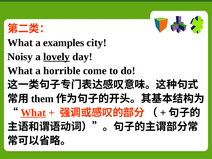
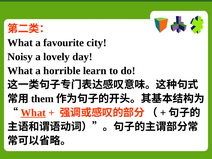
examples: examples -> favourite
lovely underline: present -> none
come: come -> learn
